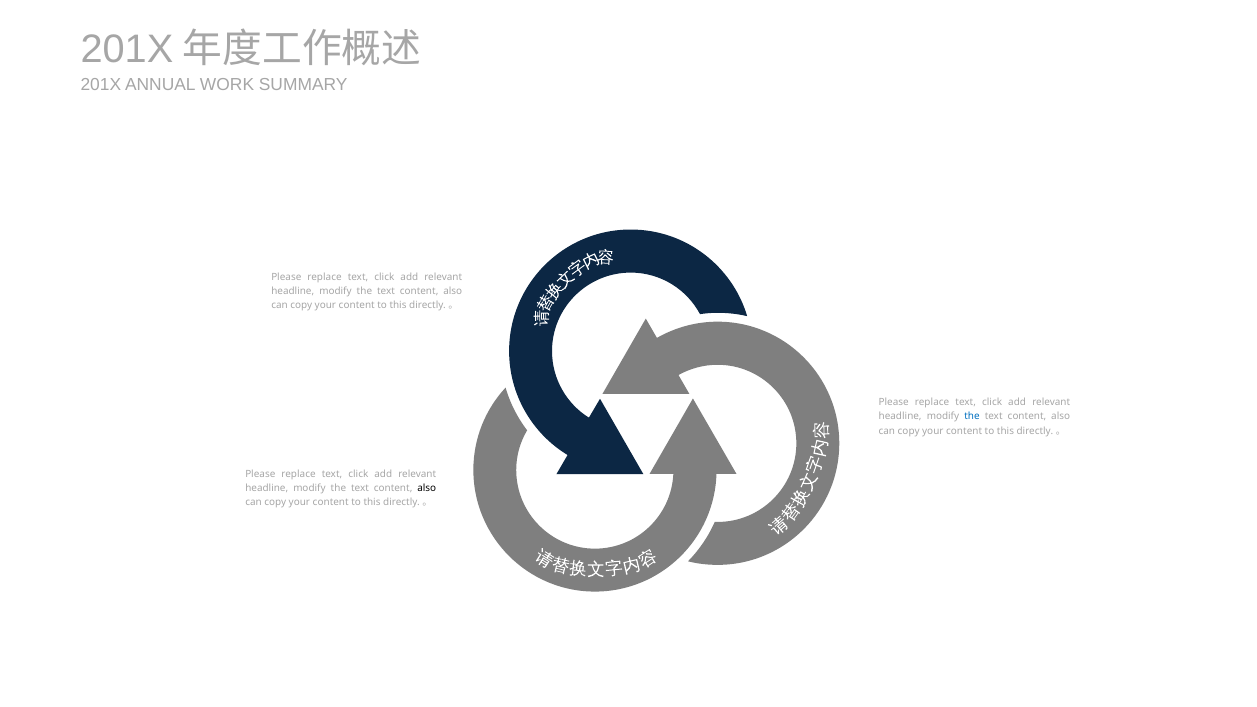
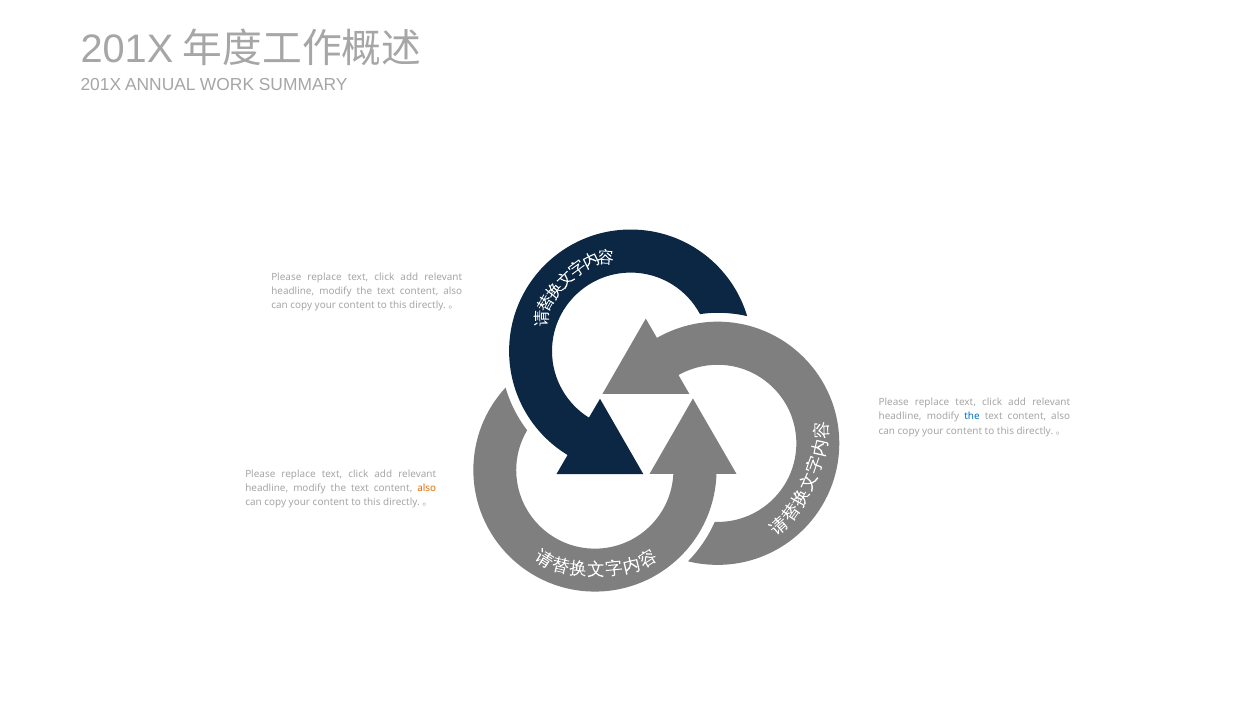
also at (427, 488) colour: black -> orange
